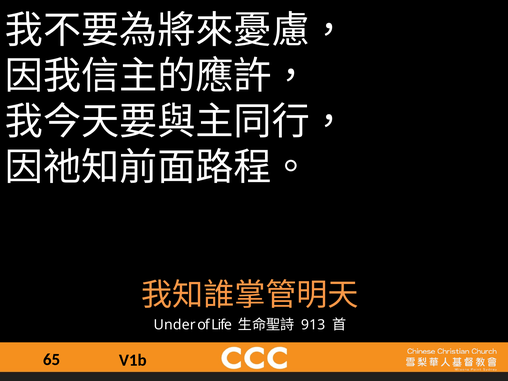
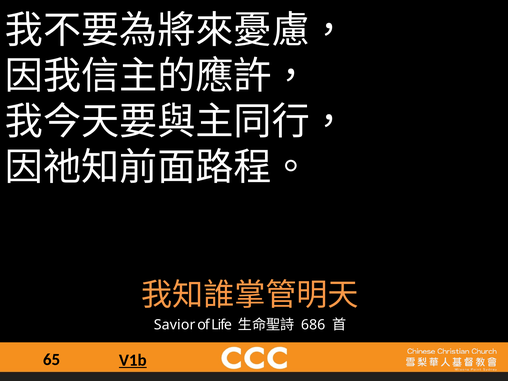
Under: Under -> Savior
913: 913 -> 686
V1b underline: none -> present
